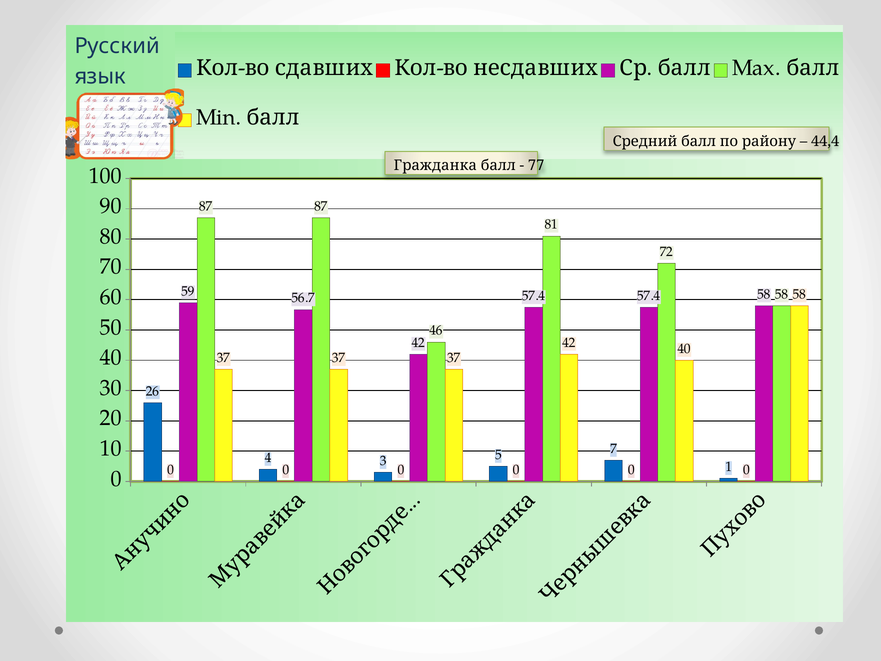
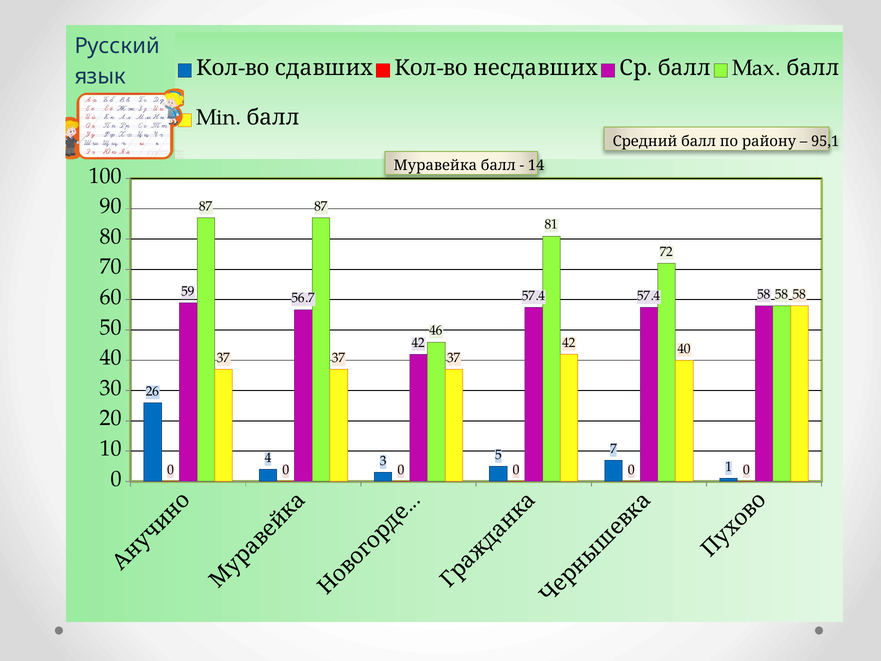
44,4: 44,4 -> 95,1
Гражданка: Гражданка -> Муравейка
77: 77 -> 14
